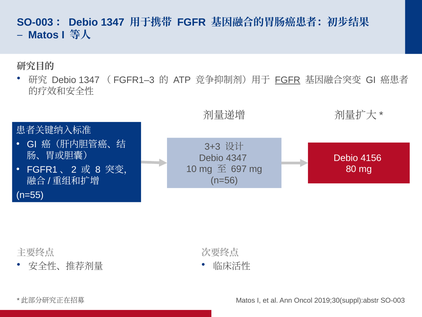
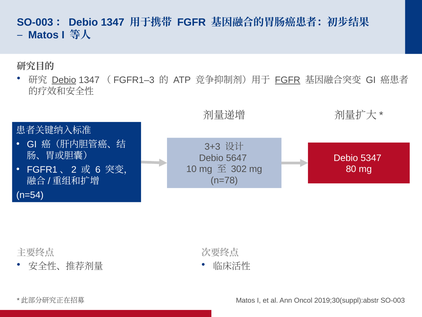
Debio at (64, 80) underline: none -> present
4347: 4347 -> 5647
4156: 4156 -> 5347
8: 8 -> 6
697: 697 -> 302
n=56: n=56 -> n=78
n=55: n=55 -> n=54
